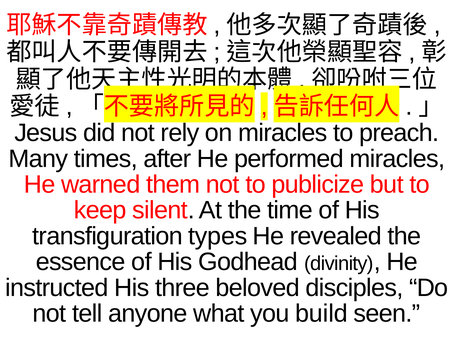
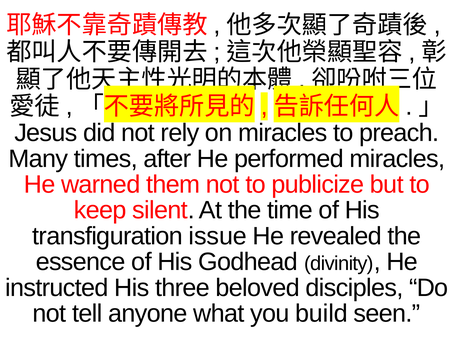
types: types -> issue
